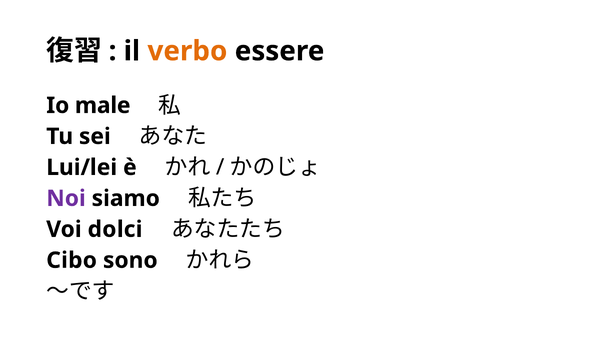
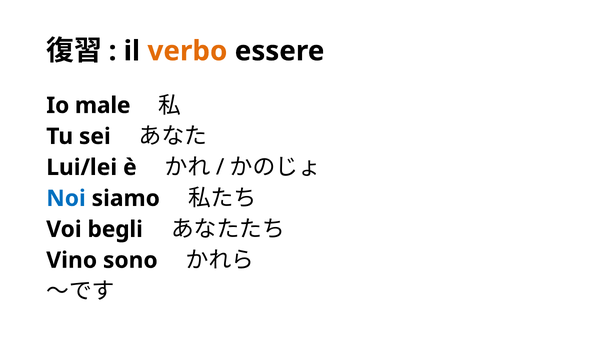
Noi colour: purple -> blue
dolci: dolci -> begli
Cibo: Cibo -> Vino
